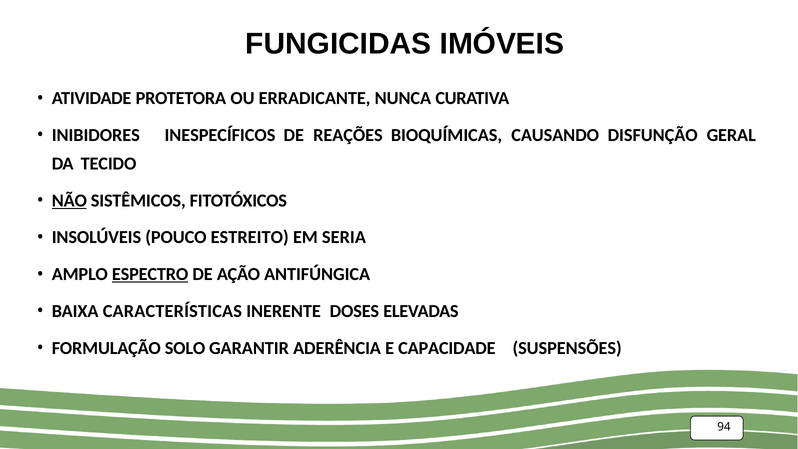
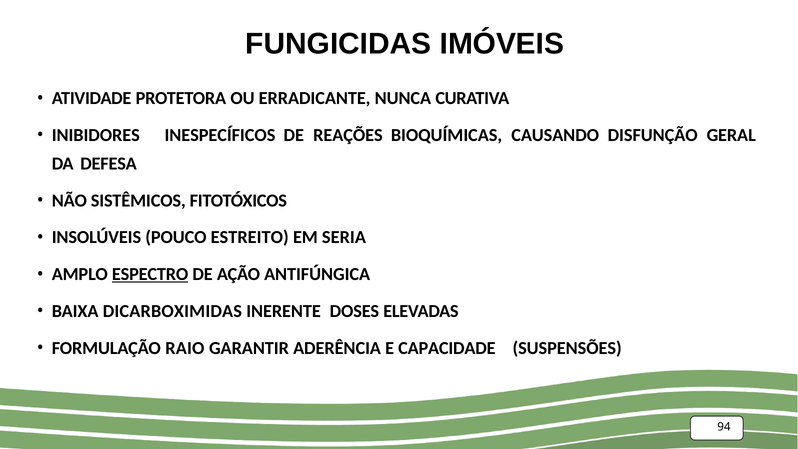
TECIDO: TECIDO -> DEFESA
NÃO underline: present -> none
CARACTERÍSTICAS: CARACTERÍSTICAS -> DICARBOXIMIDAS
SOLO: SOLO -> RAIO
